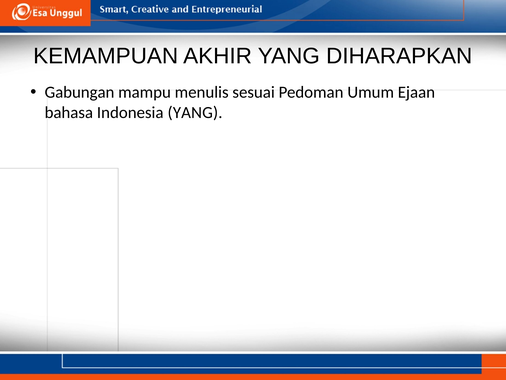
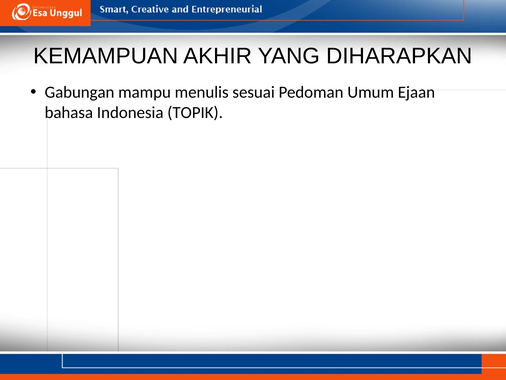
Indonesia YANG: YANG -> TOPIK
